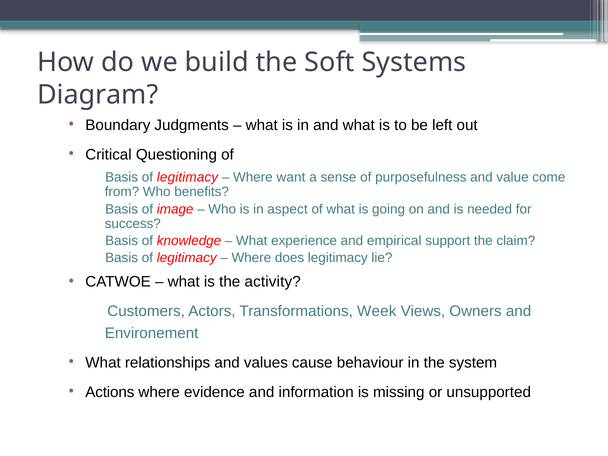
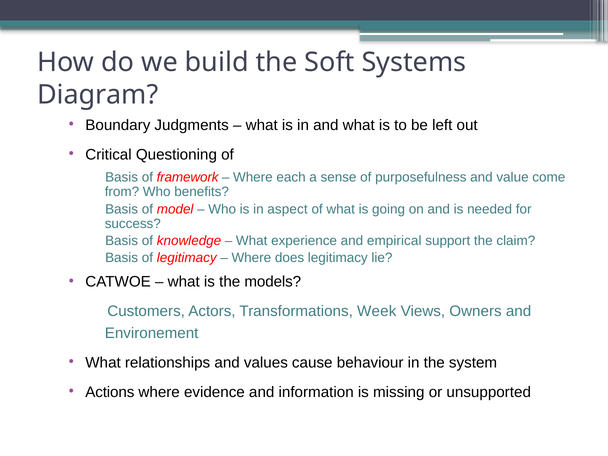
legitimacy at (187, 177): legitimacy -> framework
want: want -> each
image: image -> model
activity: activity -> models
